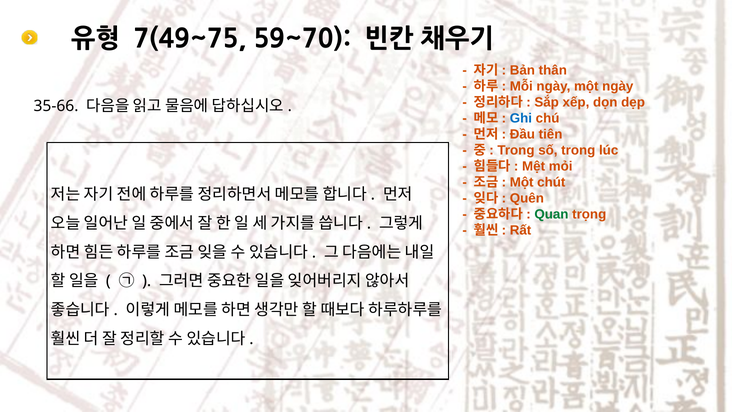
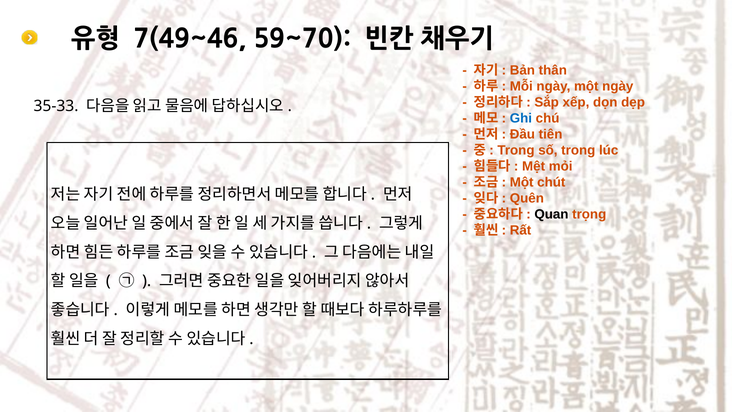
7(49~75: 7(49~75 -> 7(49~46
35-66: 35-66 -> 35-33
Quan colour: green -> black
